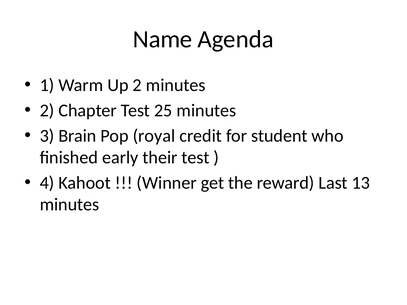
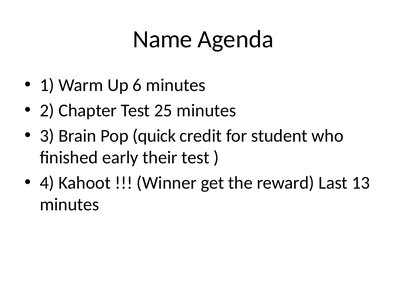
Up 2: 2 -> 6
royal: royal -> quick
